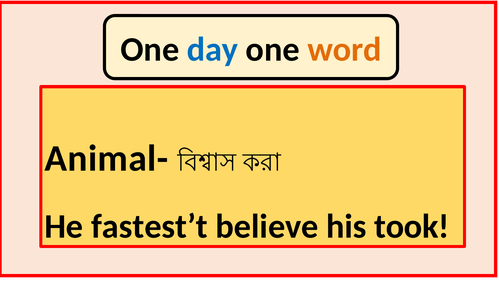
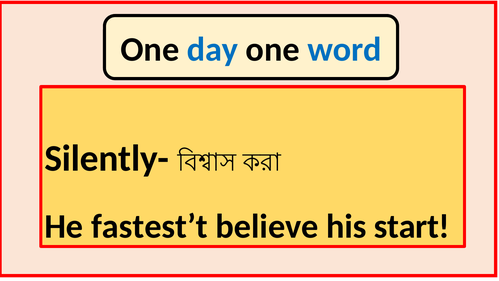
word colour: orange -> blue
Animal-: Animal- -> Silently-
took: took -> start
